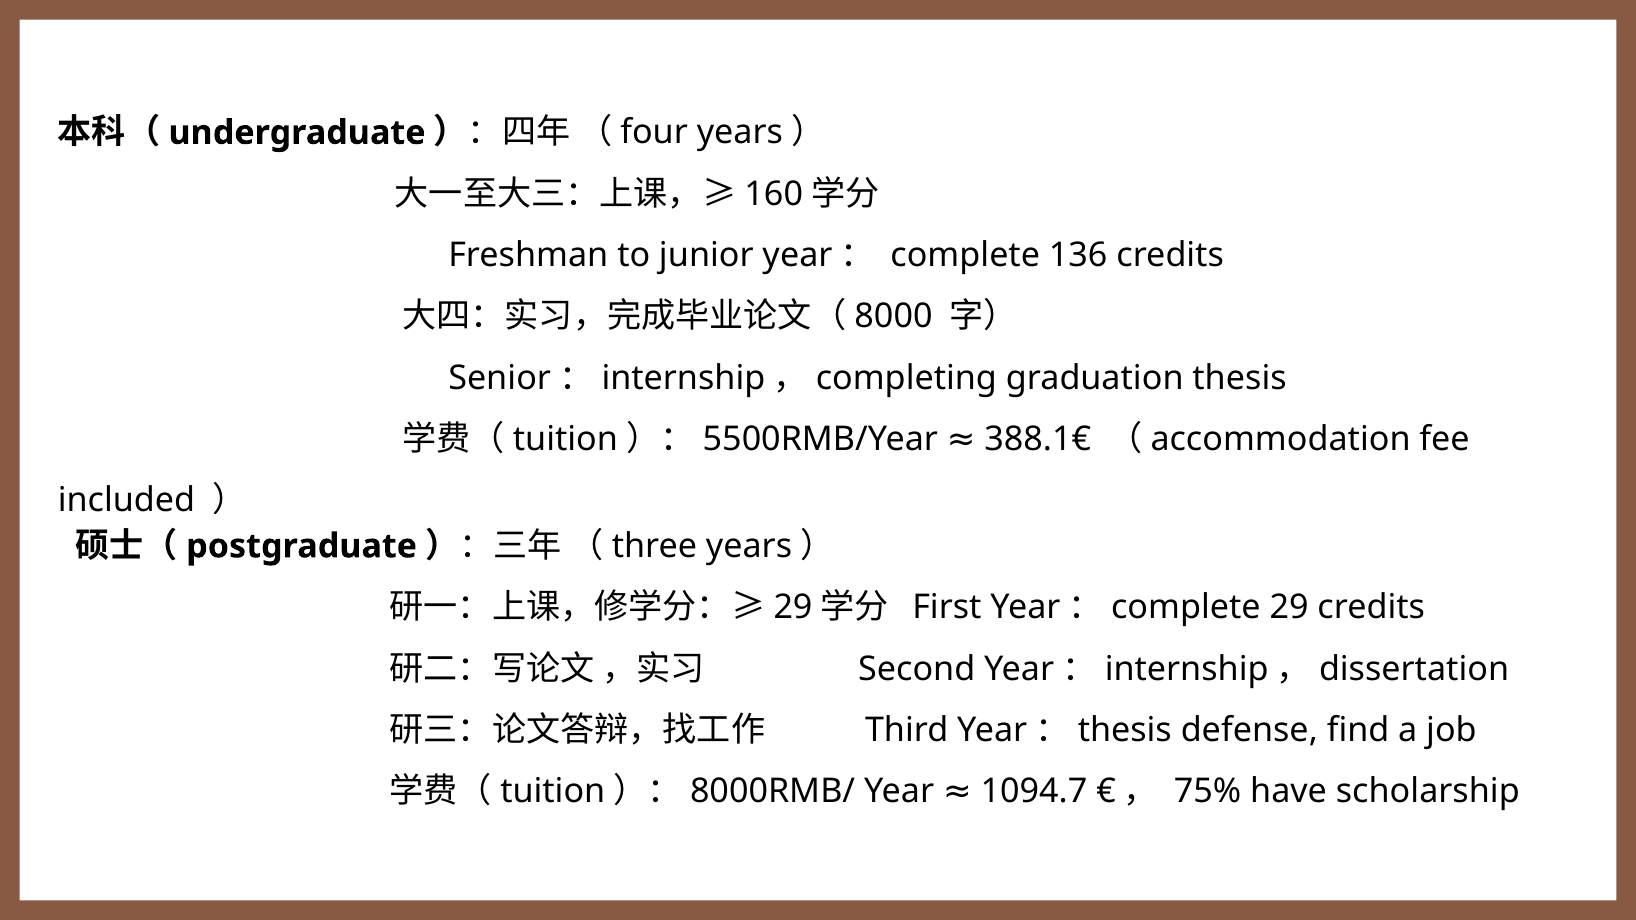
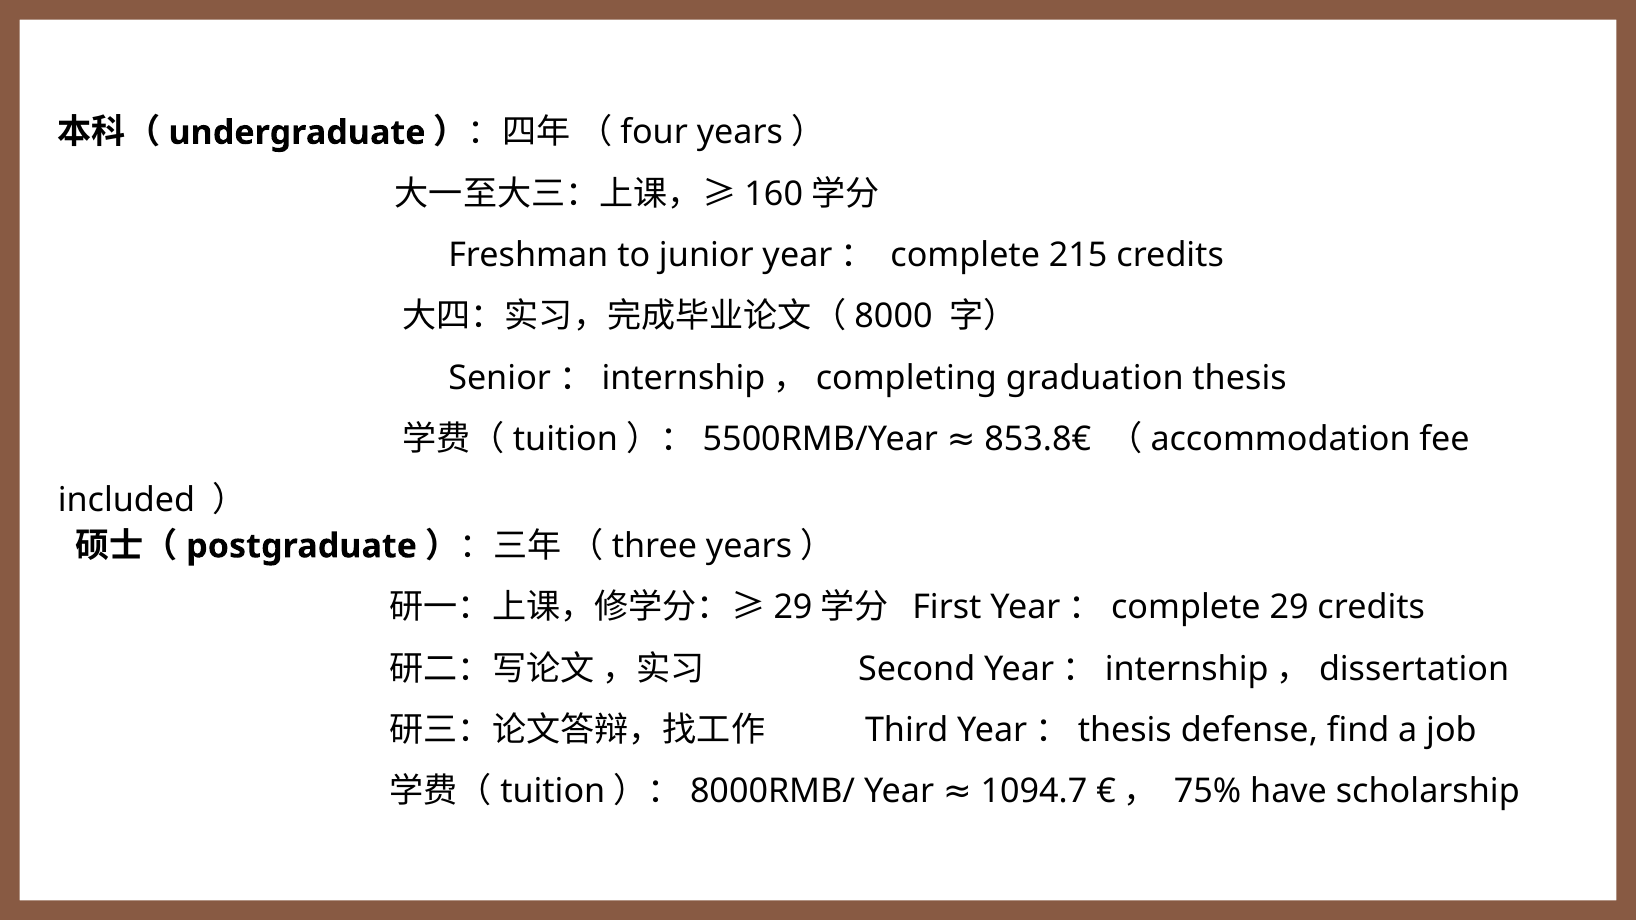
136: 136 -> 215
388.1€: 388.1€ -> 853.8€
